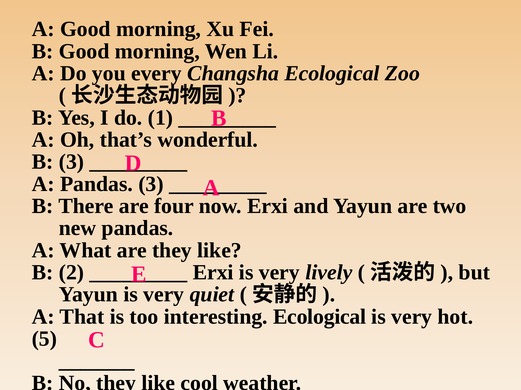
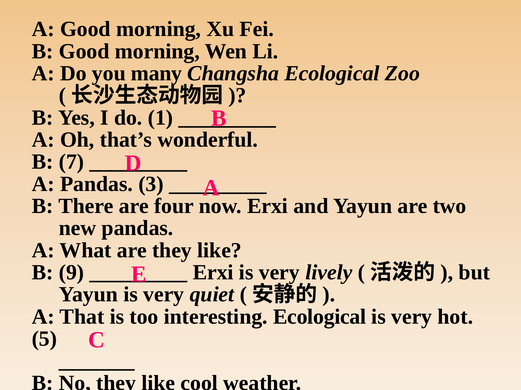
every: every -> many
B 3: 3 -> 7
2: 2 -> 9
